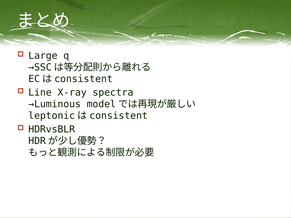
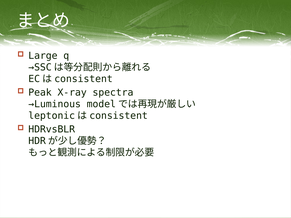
Line: Line -> Peak
